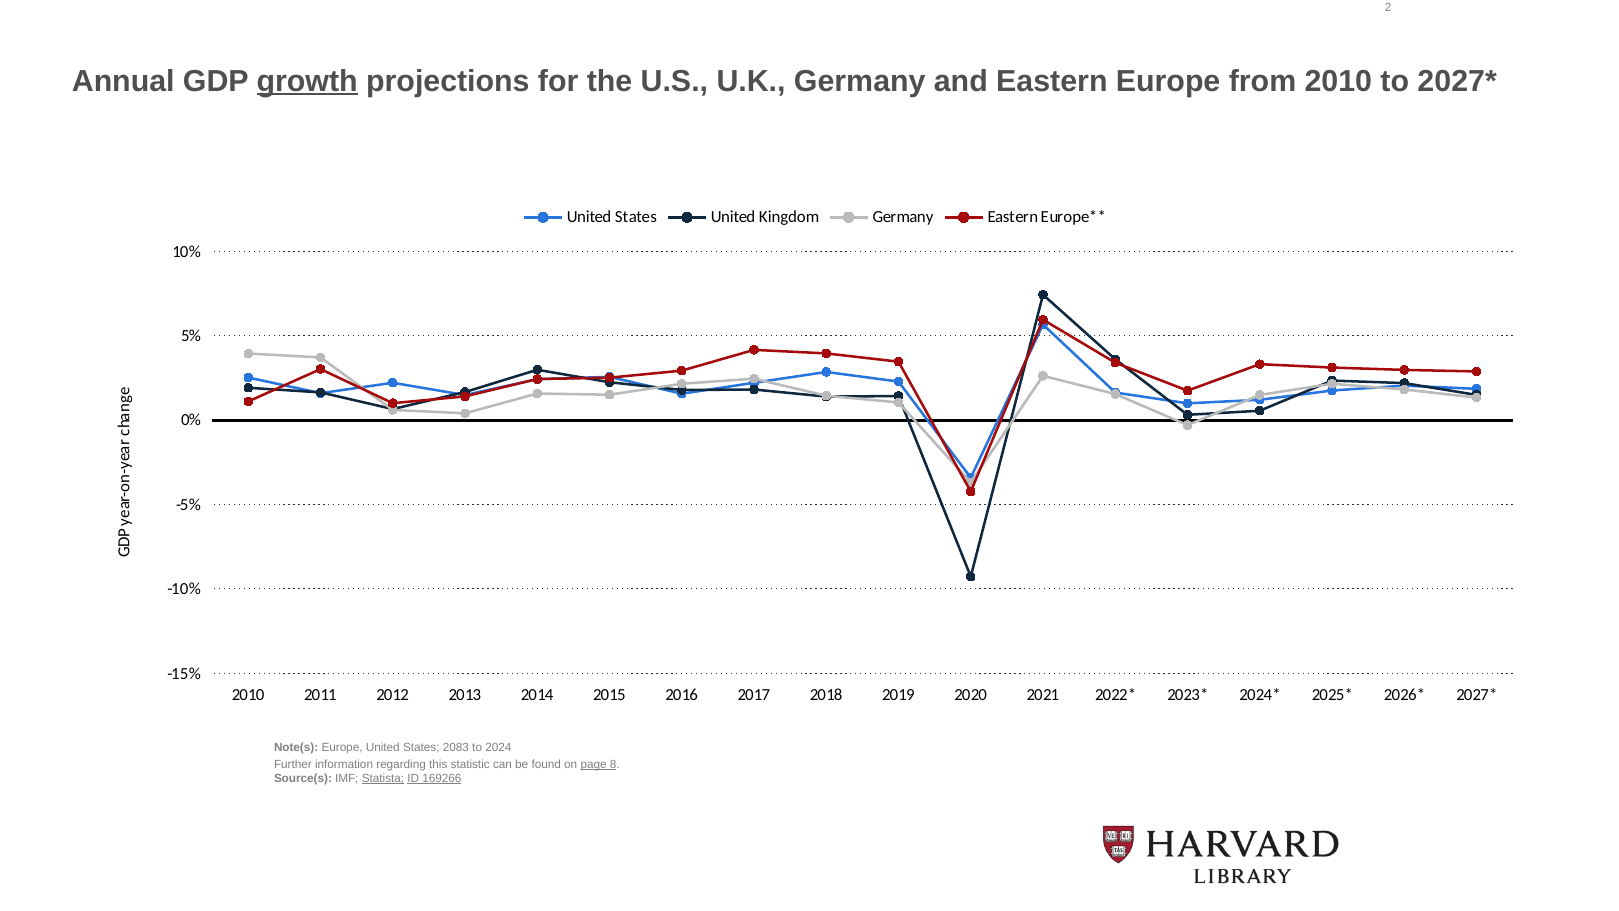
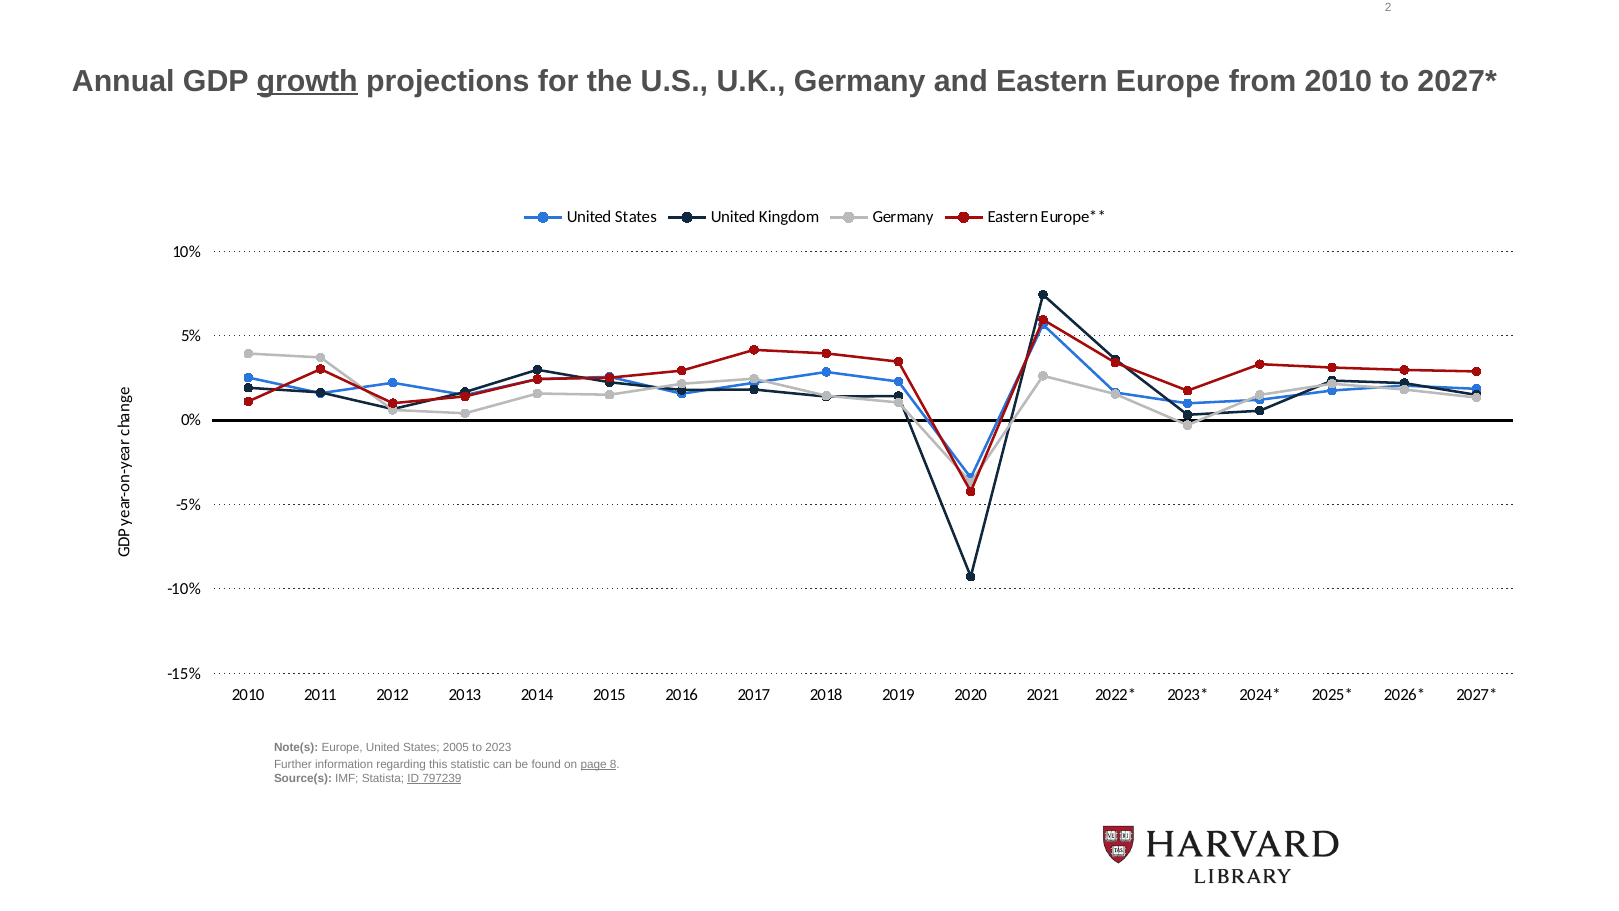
2083: 2083 -> 2005
2024: 2024 -> 2023
Statista underline: present -> none
169266: 169266 -> 797239
